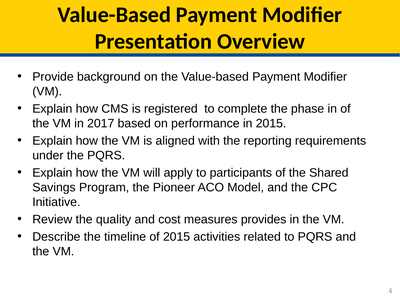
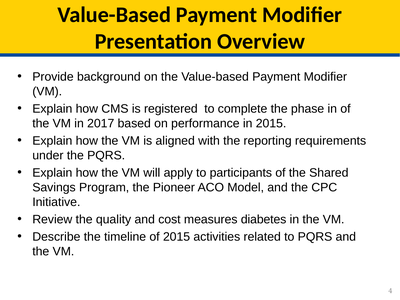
provides: provides -> diabetes
